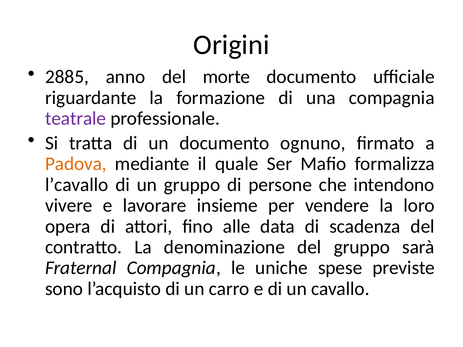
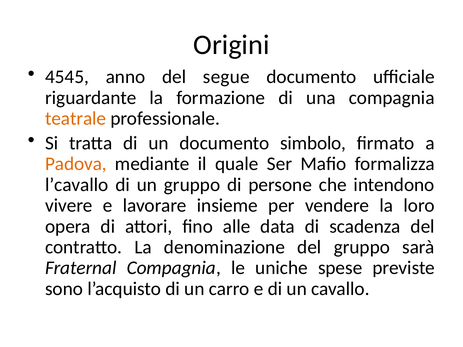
2885: 2885 -> 4545
morte: morte -> segue
teatrale colour: purple -> orange
ognuno: ognuno -> simbolo
